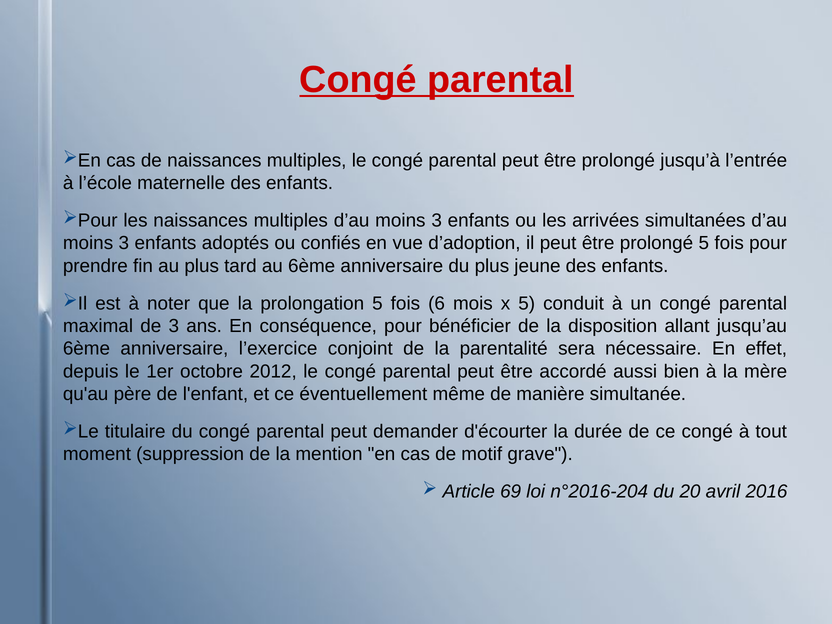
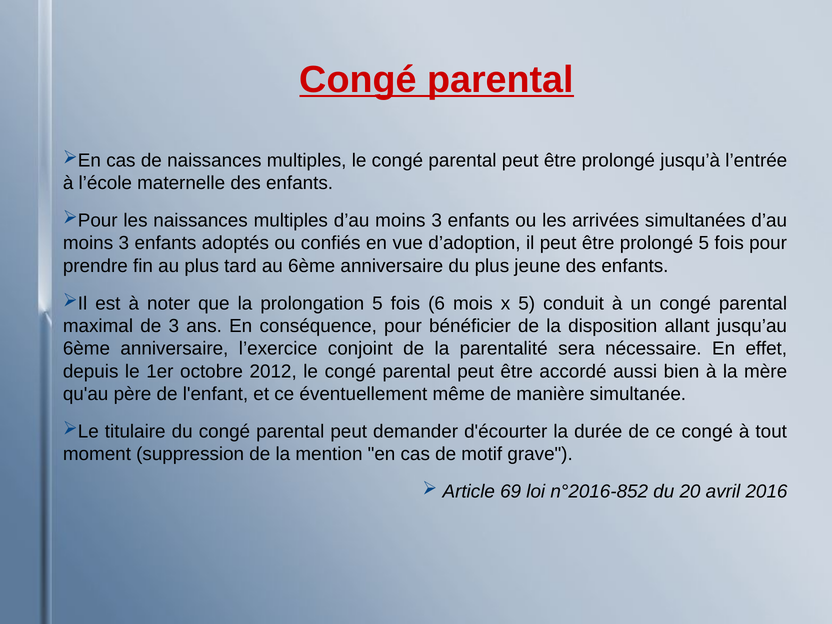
n°2016-204: n°2016-204 -> n°2016-852
